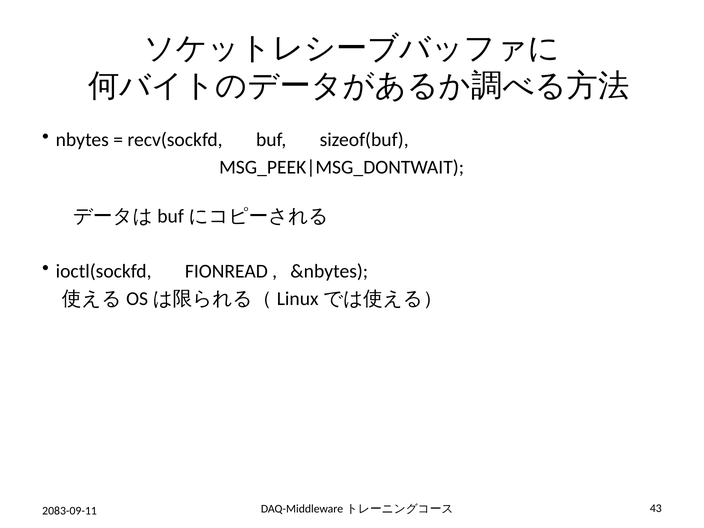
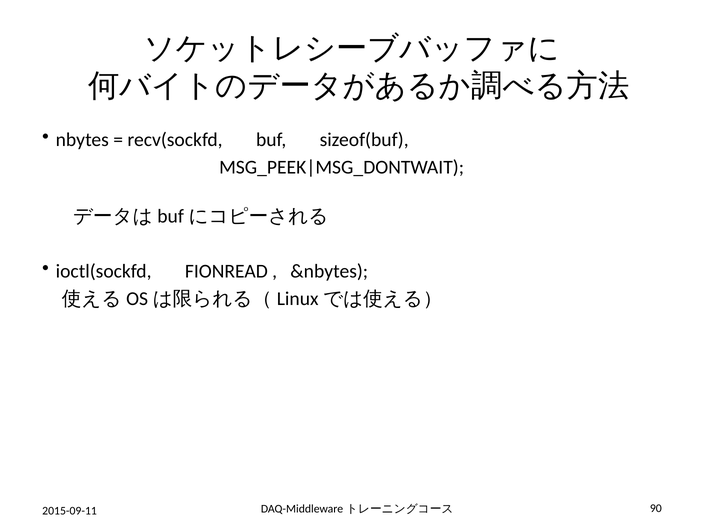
2083-09-11: 2083-09-11 -> 2015-09-11
43: 43 -> 90
